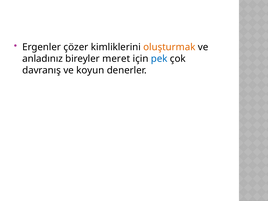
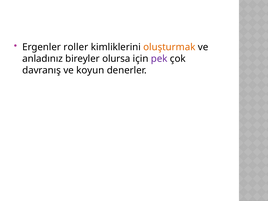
çözer: çözer -> roller
meret: meret -> olursa
pek colour: blue -> purple
